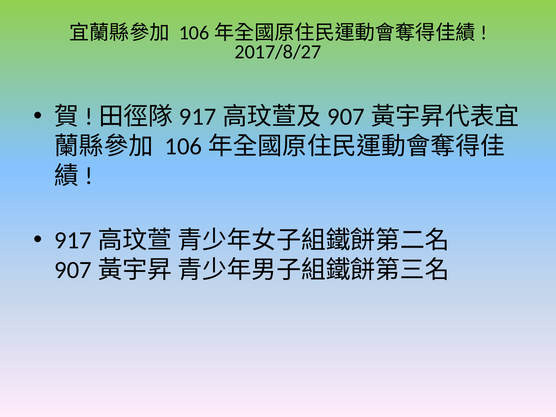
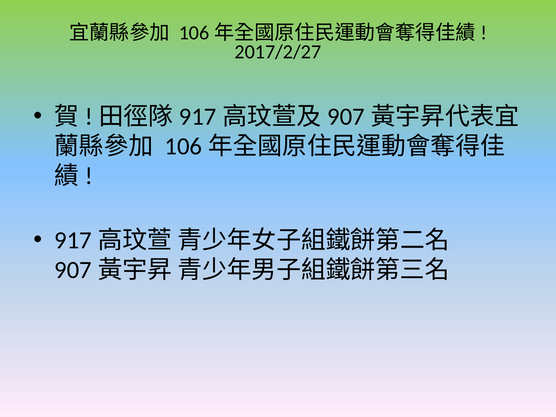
2017/8/27: 2017/8/27 -> 2017/2/27
